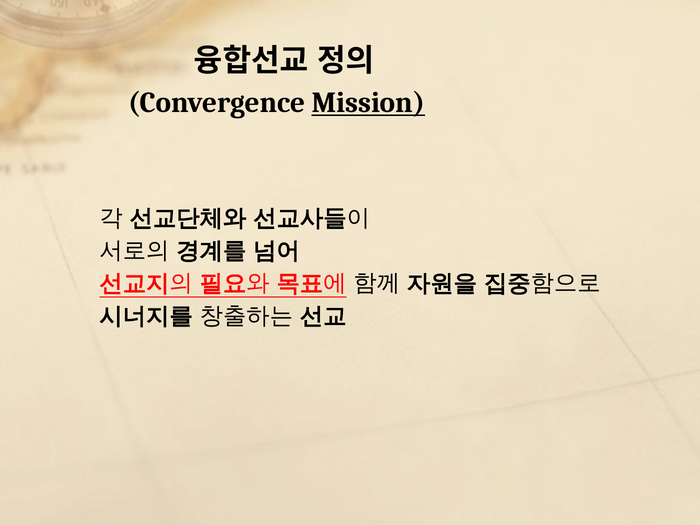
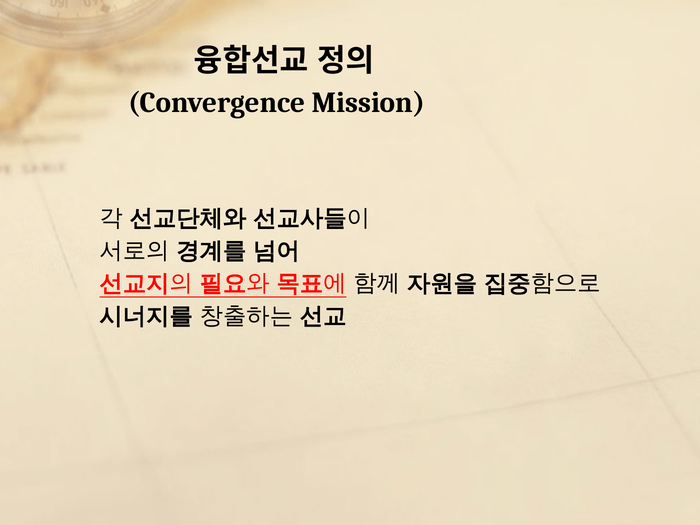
Mission underline: present -> none
